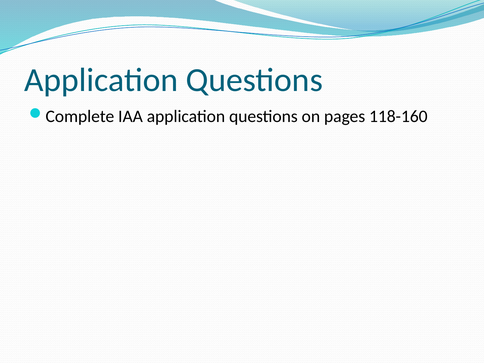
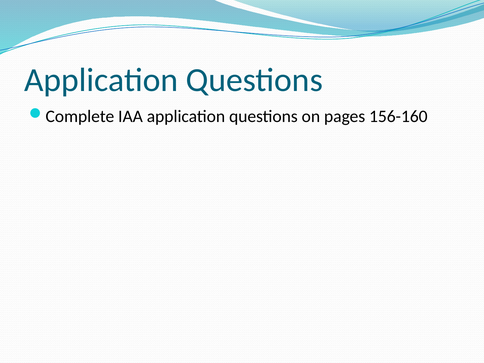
118-160: 118-160 -> 156-160
